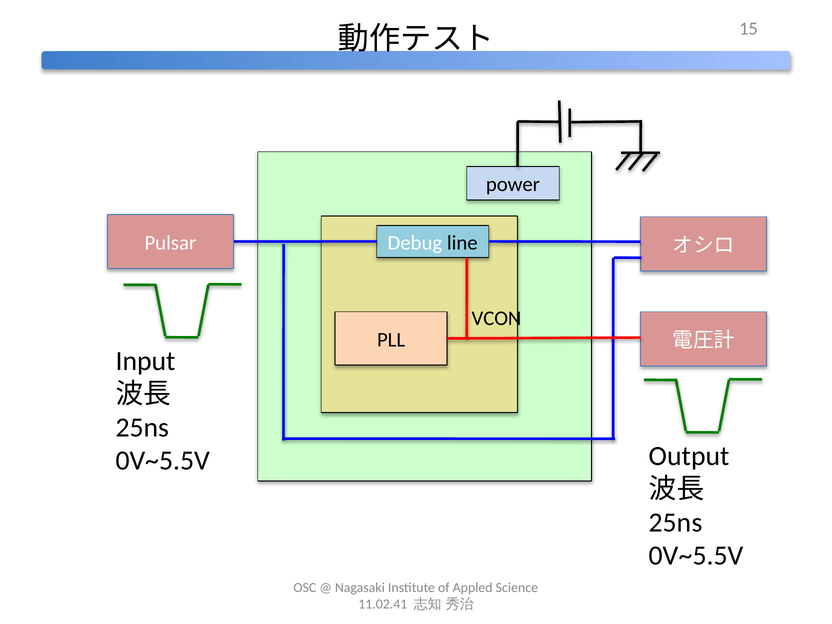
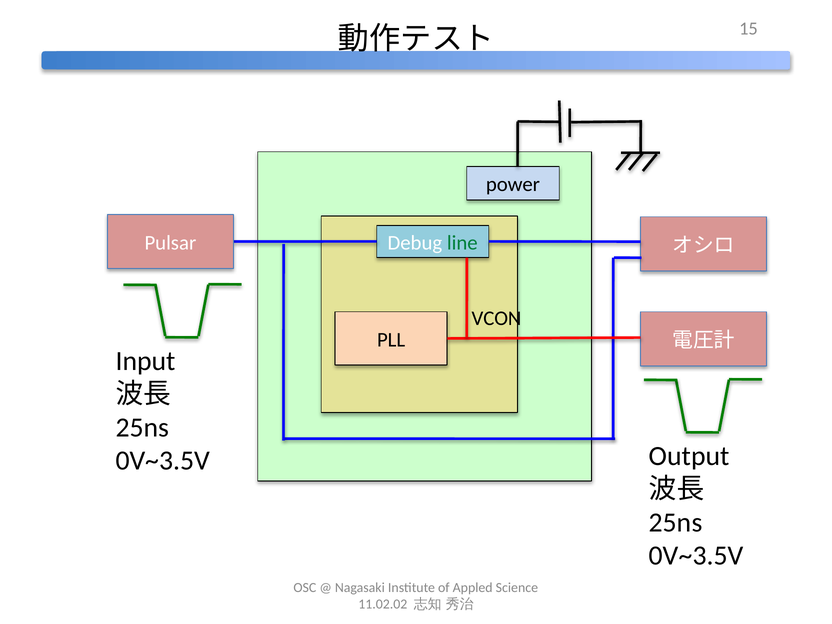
line colour: black -> green
0V~5.5V at (163, 461): 0V~5.5V -> 0V~3.5V
0V~5.5V at (696, 556): 0V~5.5V -> 0V~3.5V
11.02.41: 11.02.41 -> 11.02.02
